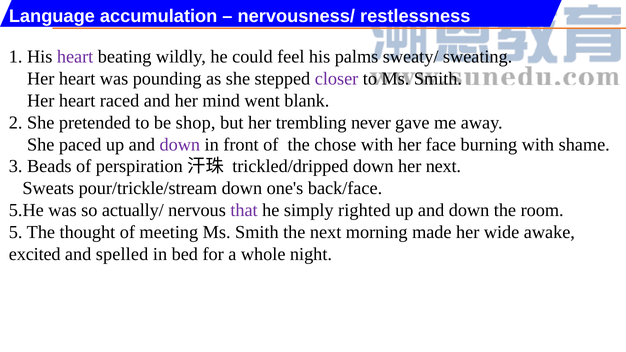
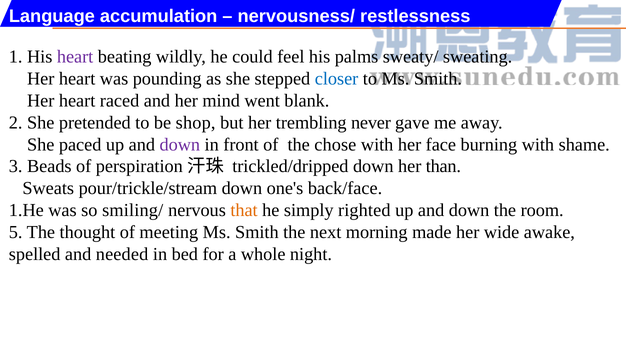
closer colour: purple -> blue
her next: next -> than
5.He: 5.He -> 1.He
actually/: actually/ -> smiling/
that colour: purple -> orange
excited: excited -> spelled
spelled: spelled -> needed
